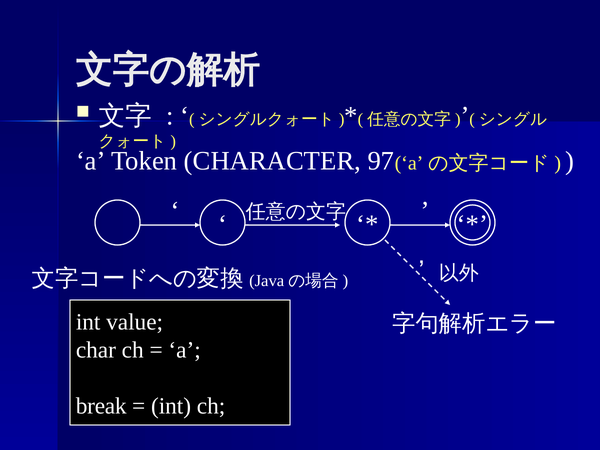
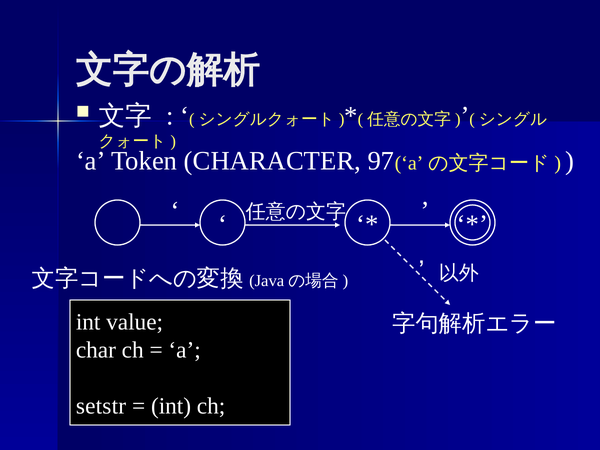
break: break -> setstr
